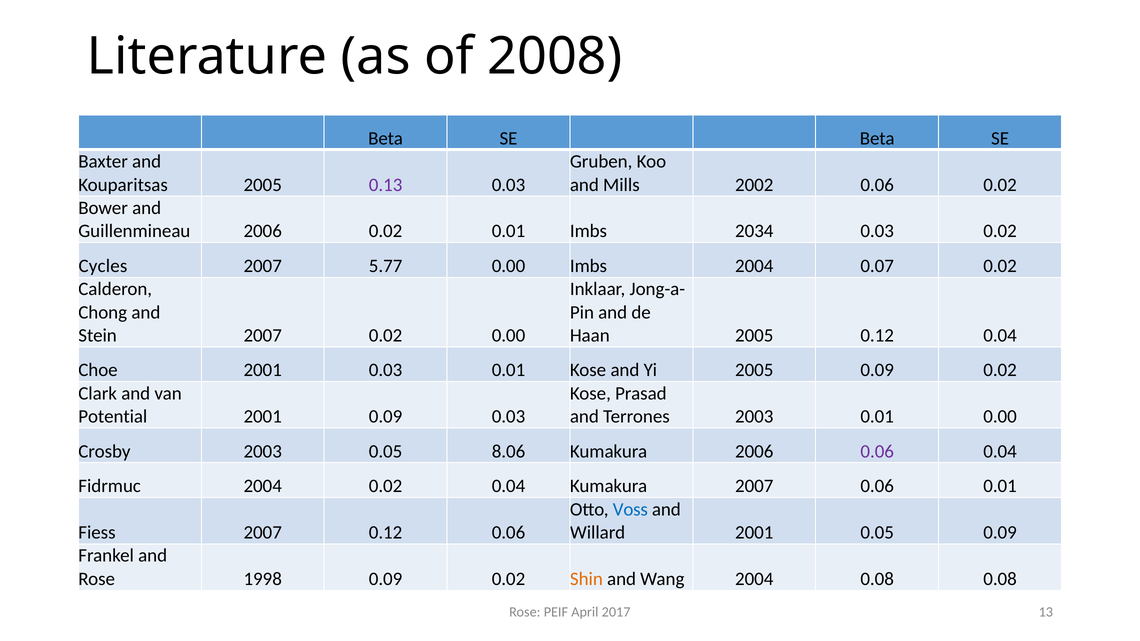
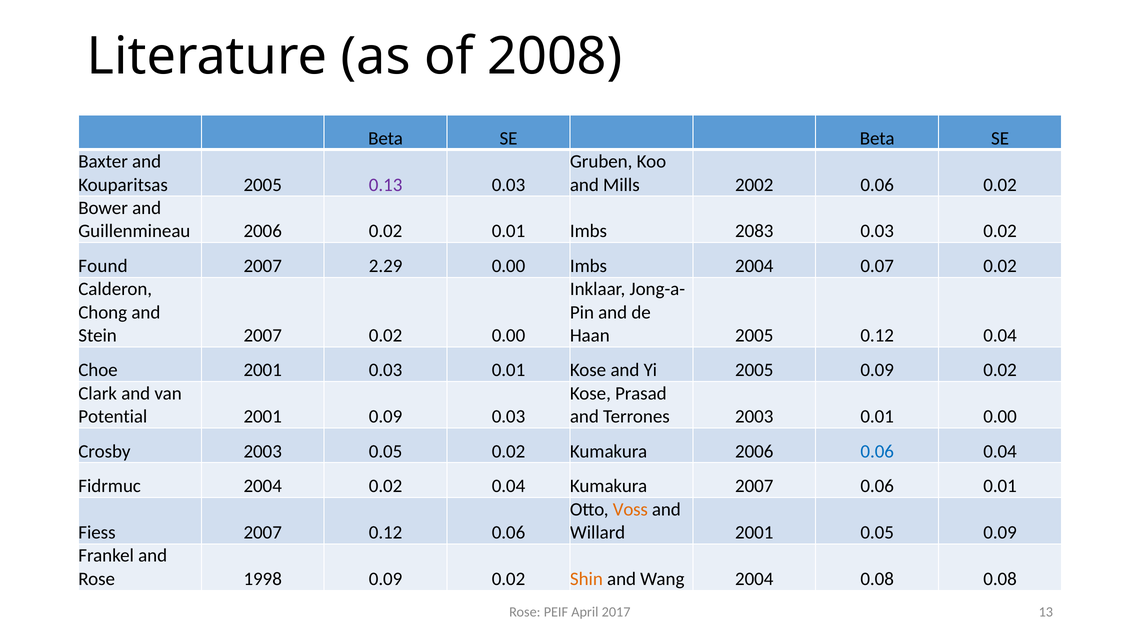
2034: 2034 -> 2083
Cycles: Cycles -> Found
5.77: 5.77 -> 2.29
0.05 8.06: 8.06 -> 0.02
0.06 at (877, 452) colour: purple -> blue
Voss colour: blue -> orange
